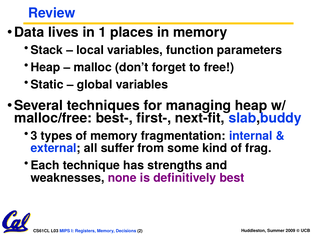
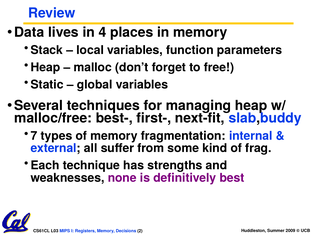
1: 1 -> 4
3: 3 -> 7
